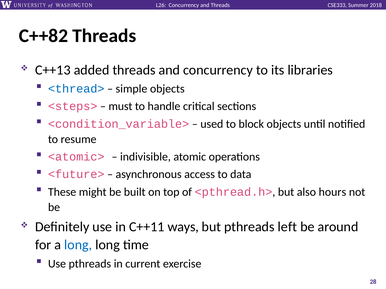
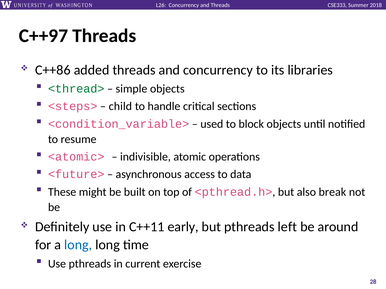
C++82: C++82 -> C++97
C++13: C++13 -> C++86
<thread> colour: blue -> green
must: must -> child
hours: hours -> break
ways: ways -> early
